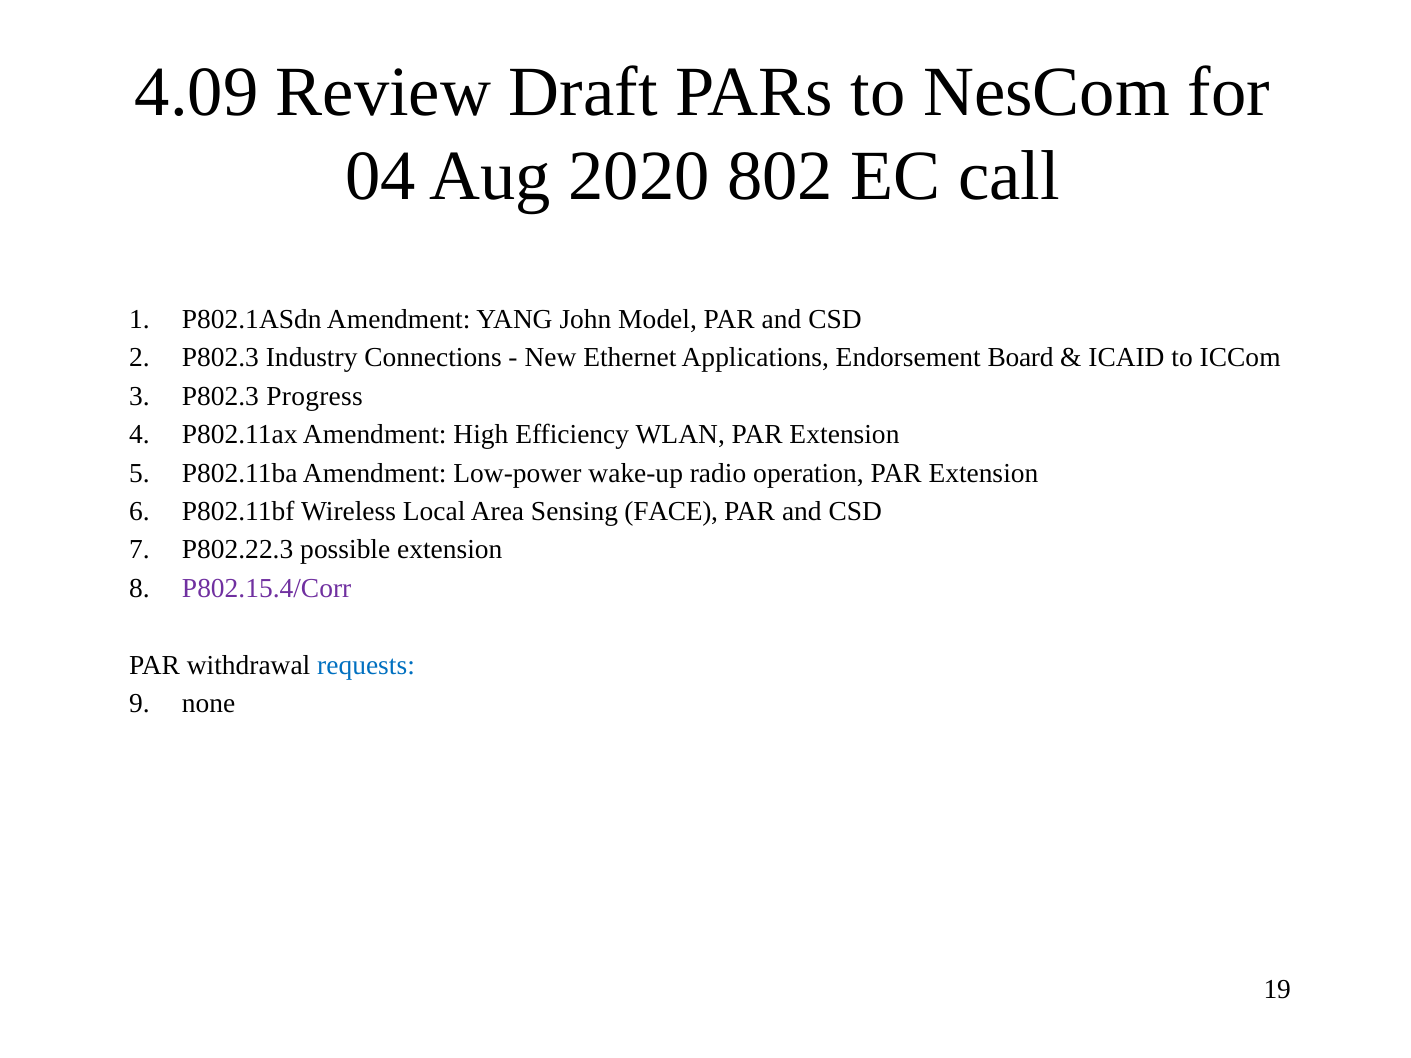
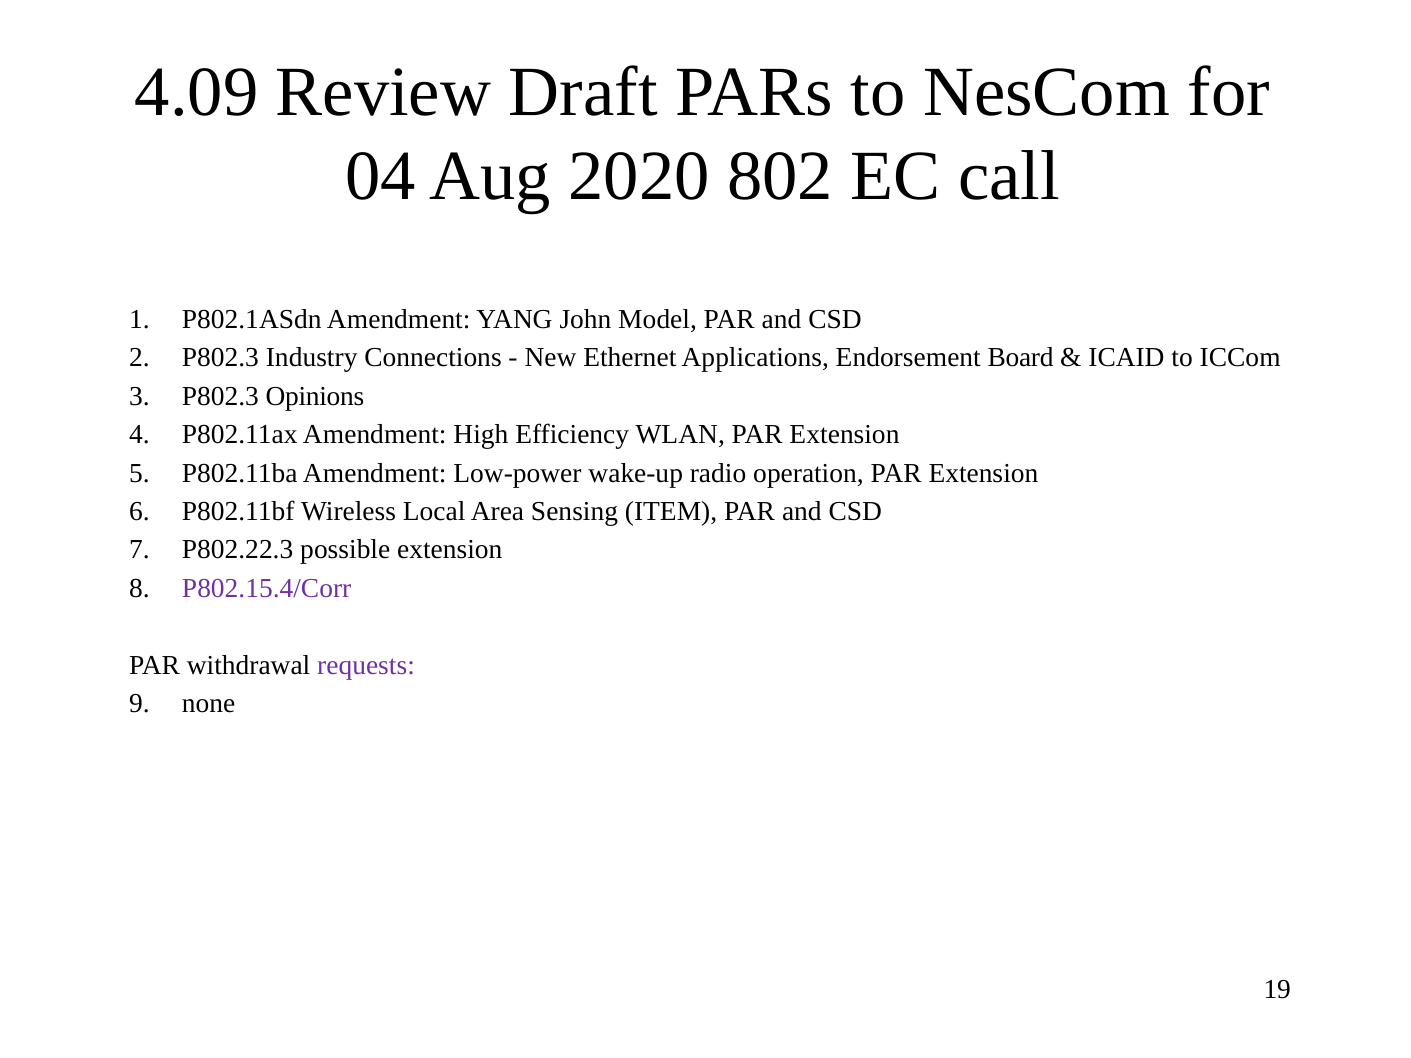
Progress: Progress -> Opinions
FACE: FACE -> ITEM
requests colour: blue -> purple
